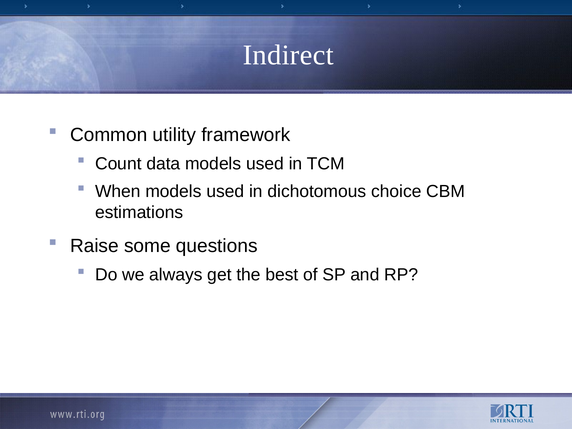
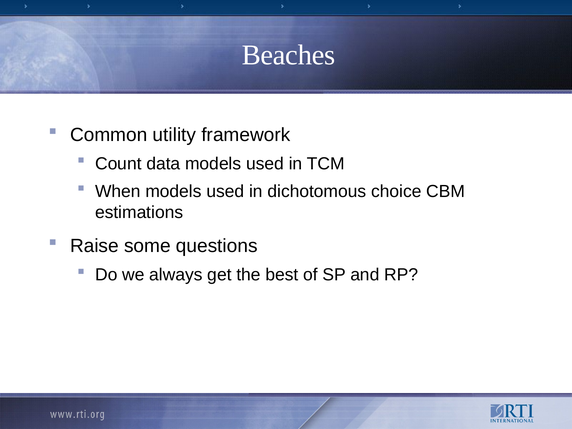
Indirect: Indirect -> Beaches
